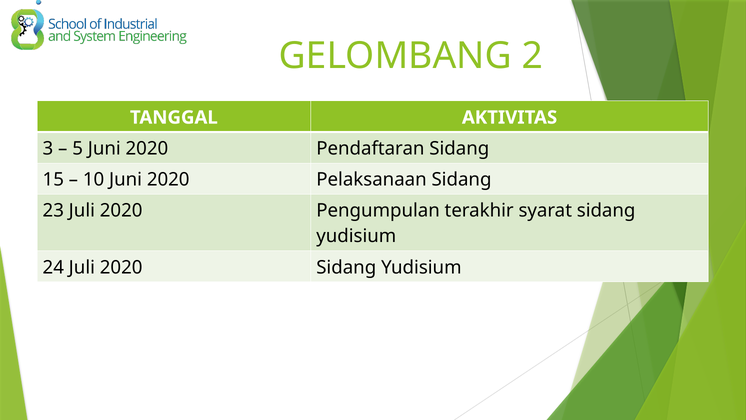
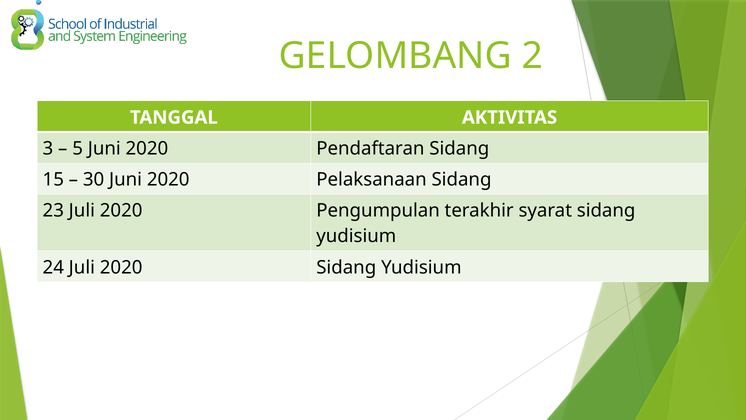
10: 10 -> 30
